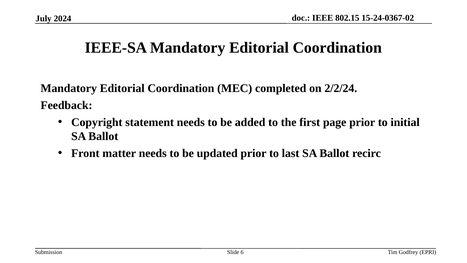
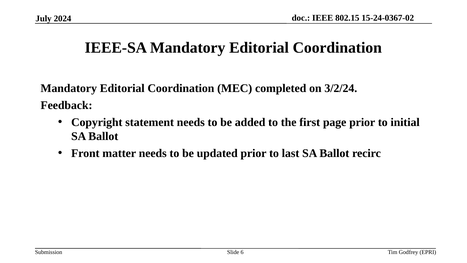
2/2/24: 2/2/24 -> 3/2/24
